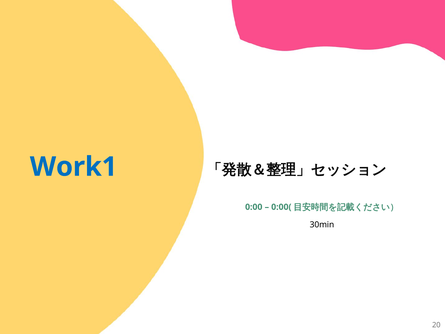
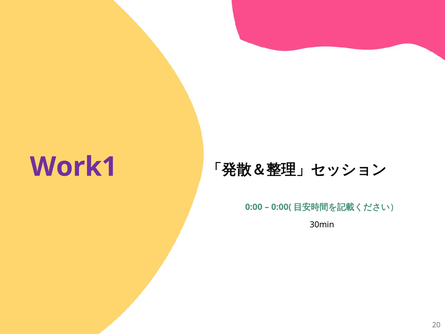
Work1 colour: blue -> purple
